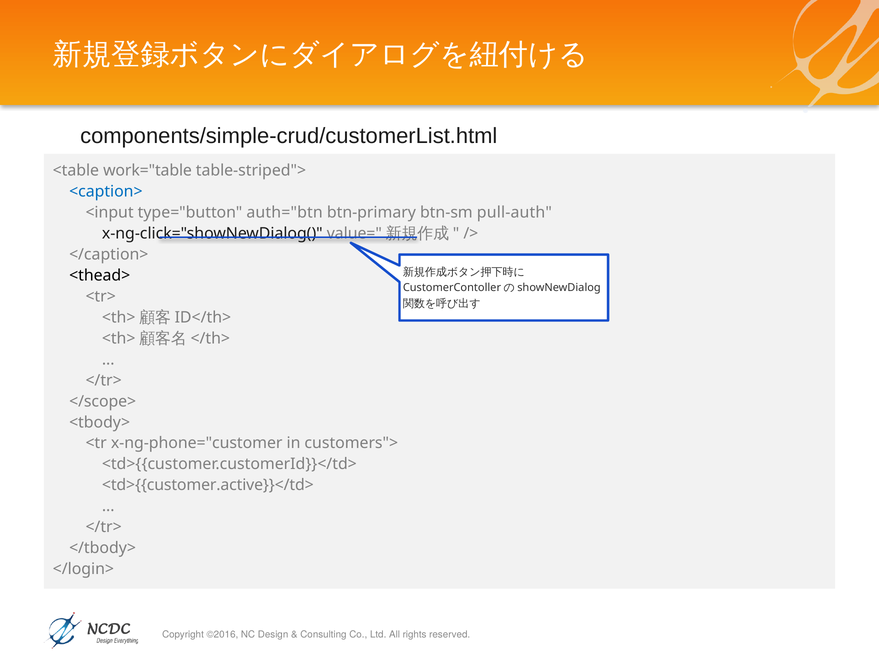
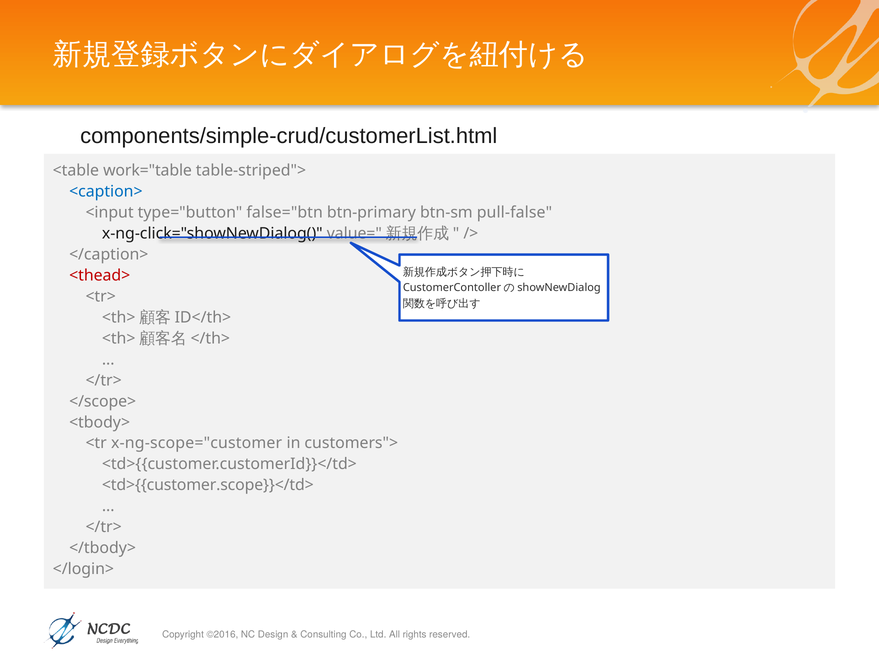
auth="btn: auth="btn -> false="btn
pull-auth: pull-auth -> pull-false
<thead> colour: black -> red
x-ng-phone="customer: x-ng-phone="customer -> x-ng-scope="customer
<td>{{customer.active}}</td>: <td>{{customer.active}}</td> -> <td>{{customer.scope}}</td>
